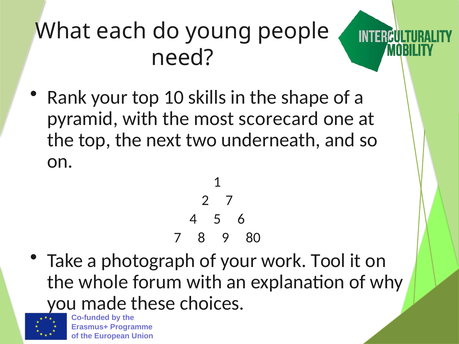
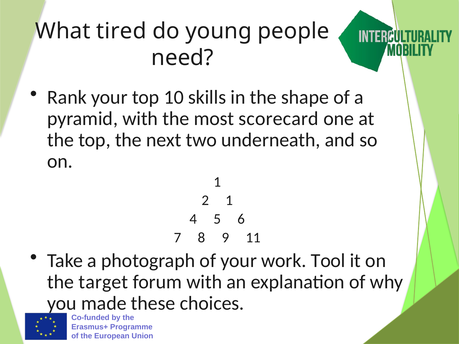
each: each -> tired
2 7: 7 -> 1
80: 80 -> 11
whole: whole -> target
